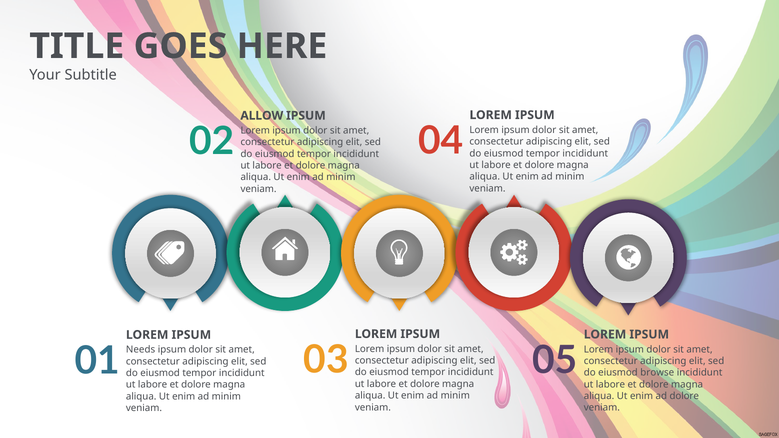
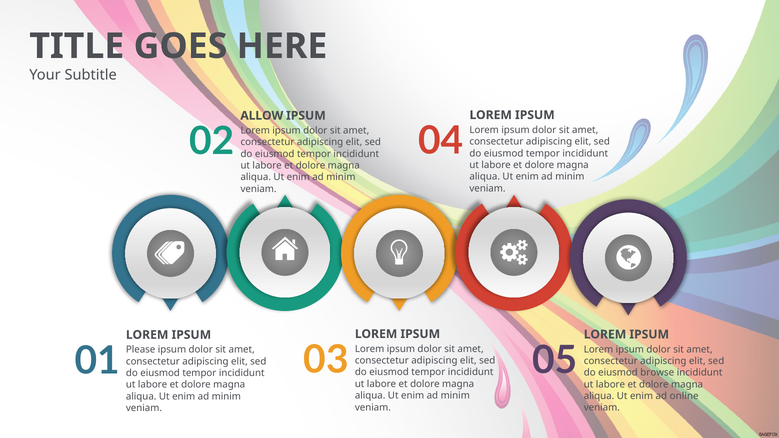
Needs: Needs -> Please
ad dolore: dolore -> online
